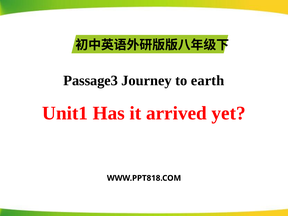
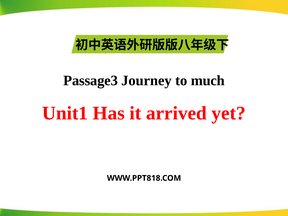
earth: earth -> much
